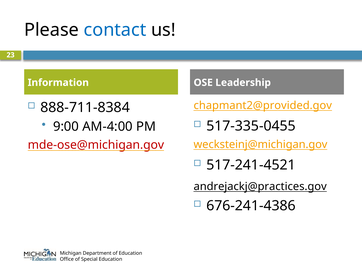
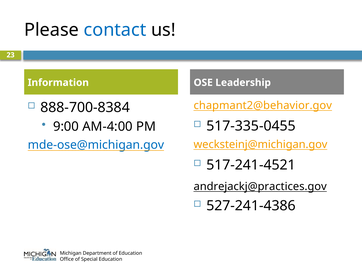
chapmant2@provided.gov: chapmant2@provided.gov -> chapmant2@behavior.gov
888-711-8384: 888-711-8384 -> 888-700-8384
mde-ose@michigan.gov colour: red -> blue
676-241-4386: 676-241-4386 -> 527-241-4386
